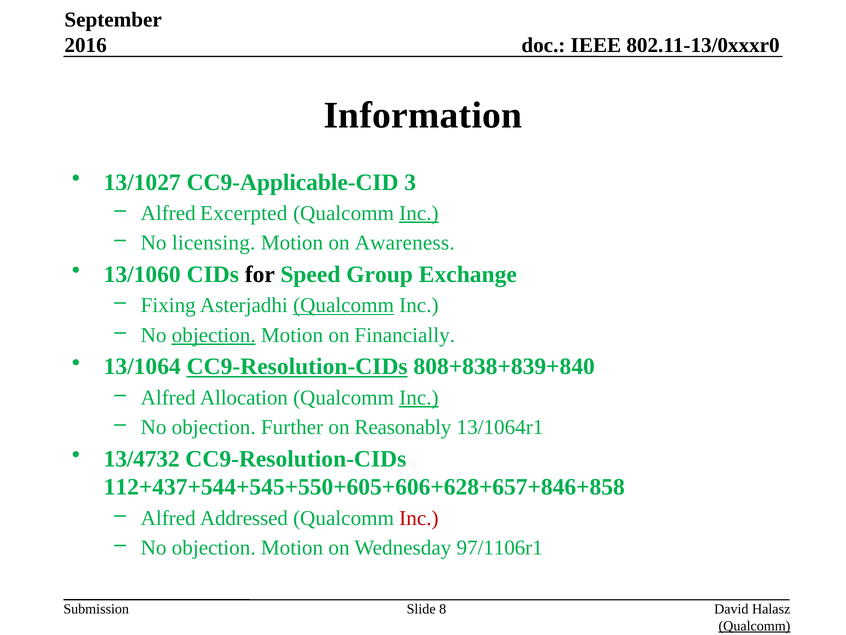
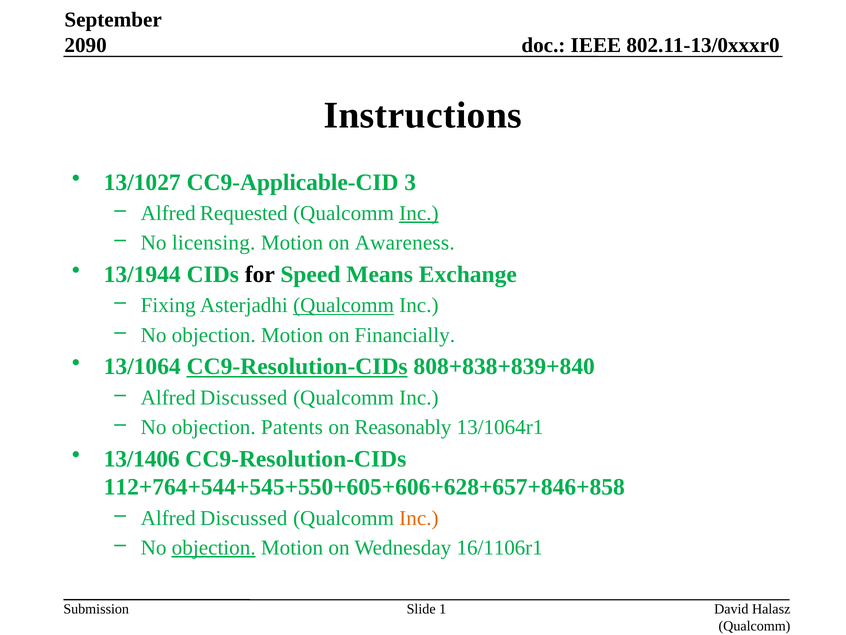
2016: 2016 -> 2090
Information: Information -> Instructions
Excerpted: Excerpted -> Requested
13/1060: 13/1060 -> 13/1944
Group: Group -> Means
objection at (214, 335) underline: present -> none
Allocation at (244, 397): Allocation -> Discussed
Inc at (419, 397) underline: present -> none
Further: Further -> Patents
13/4732: 13/4732 -> 13/1406
112+437+544+545+550+605+606+628+657+846+858: 112+437+544+545+550+605+606+628+657+846+858 -> 112+764+544+545+550+605+606+628+657+846+858
Addressed at (244, 518): Addressed -> Discussed
Inc at (419, 518) colour: red -> orange
objection at (214, 547) underline: none -> present
97/1106r1: 97/1106r1 -> 16/1106r1
8: 8 -> 1
Qualcomm at (754, 625) underline: present -> none
